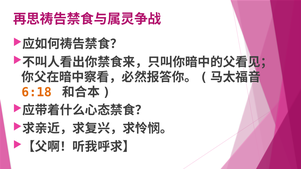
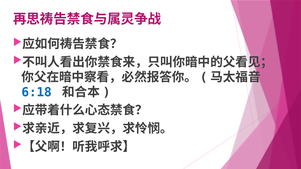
6:18 colour: orange -> blue
